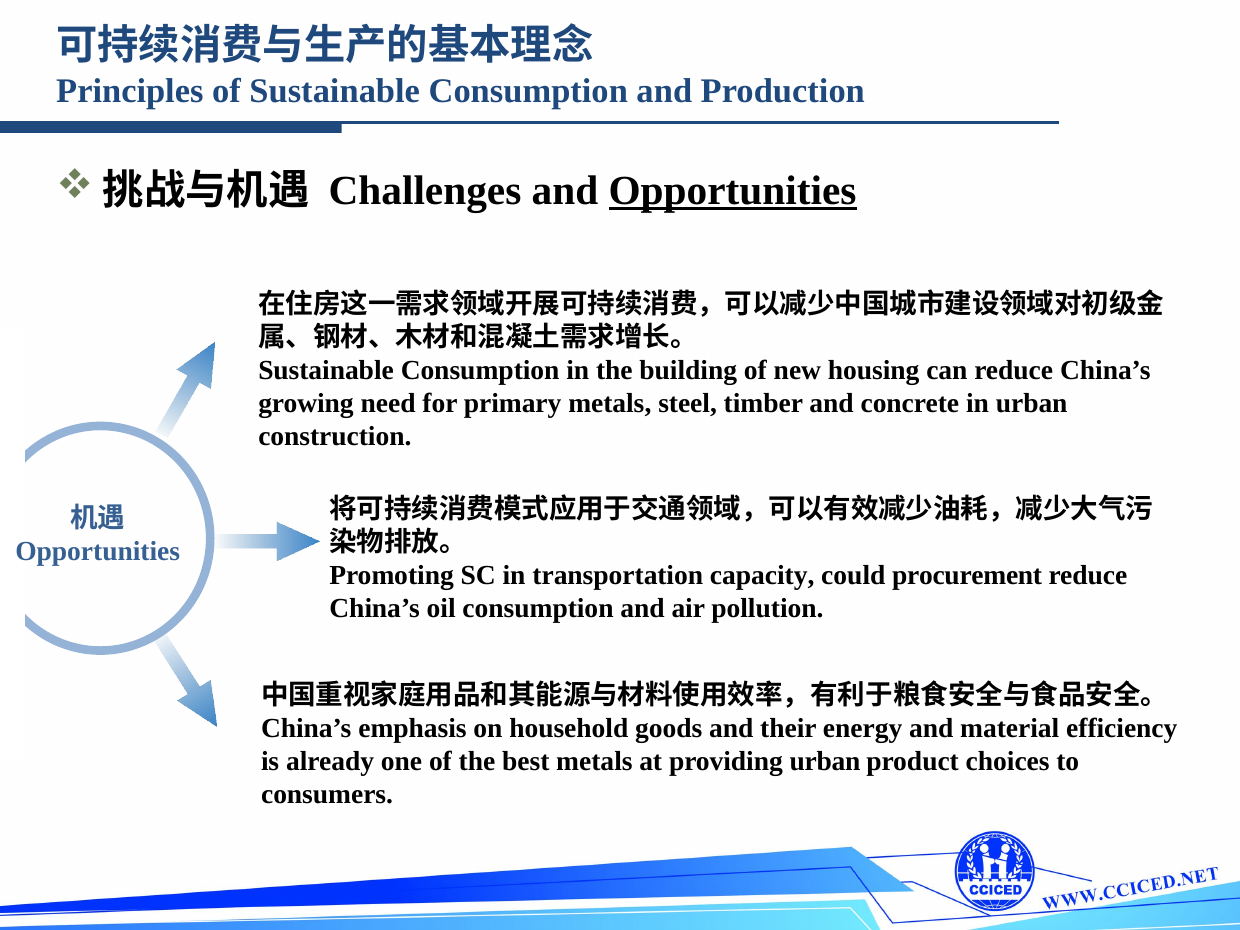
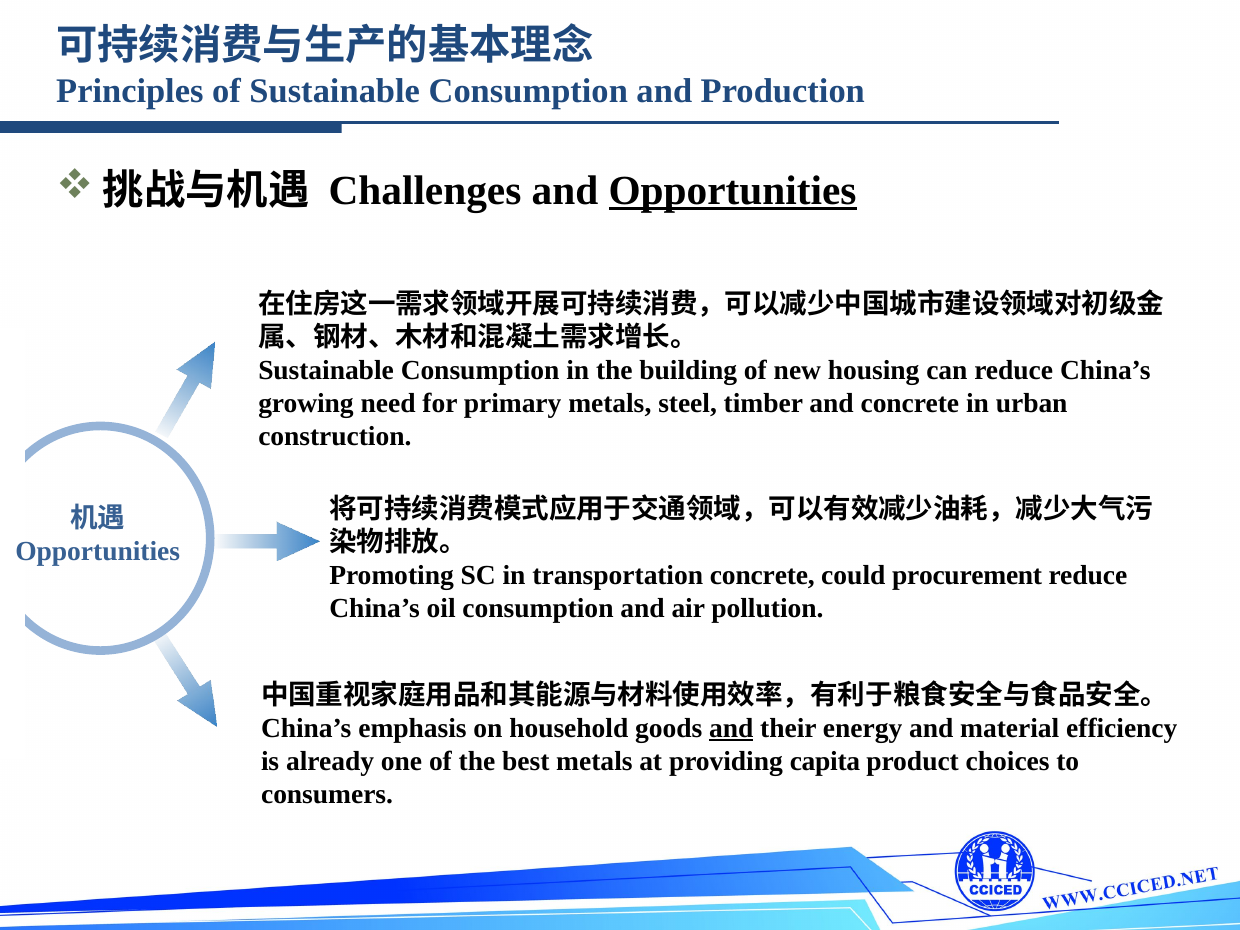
transportation capacity: capacity -> concrete
and at (731, 728) underline: none -> present
providing urban: urban -> capita
